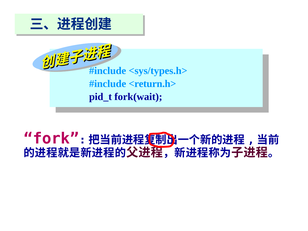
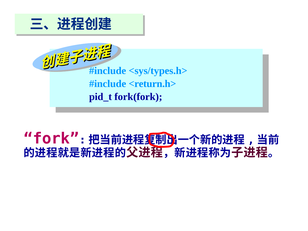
fork(wait: fork(wait -> fork(fork
